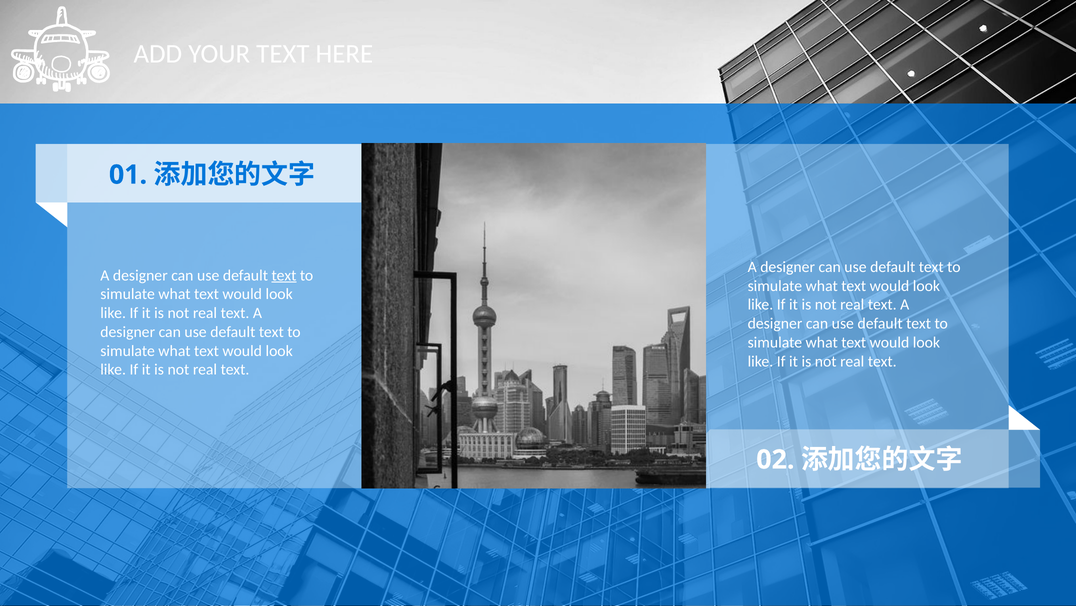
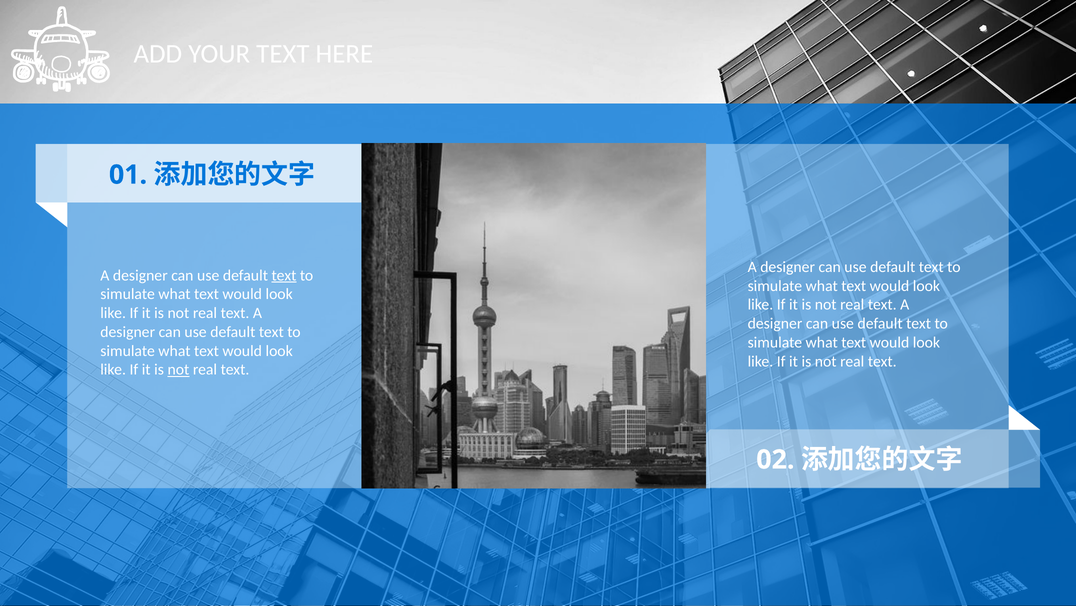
not at (178, 369) underline: none -> present
